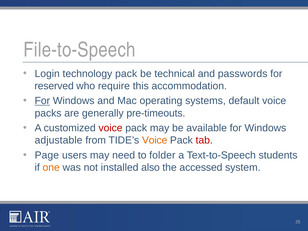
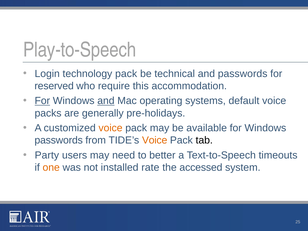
File-to-Speech: File-to-Speech -> Play-to-Speech
and at (106, 101) underline: none -> present
pre-timeouts: pre-timeouts -> pre-holidays
voice at (111, 128) colour: red -> orange
adjustable at (59, 140): adjustable -> passwords
tab colour: red -> black
Page: Page -> Party
folder: folder -> better
students: students -> timeouts
also: also -> rate
